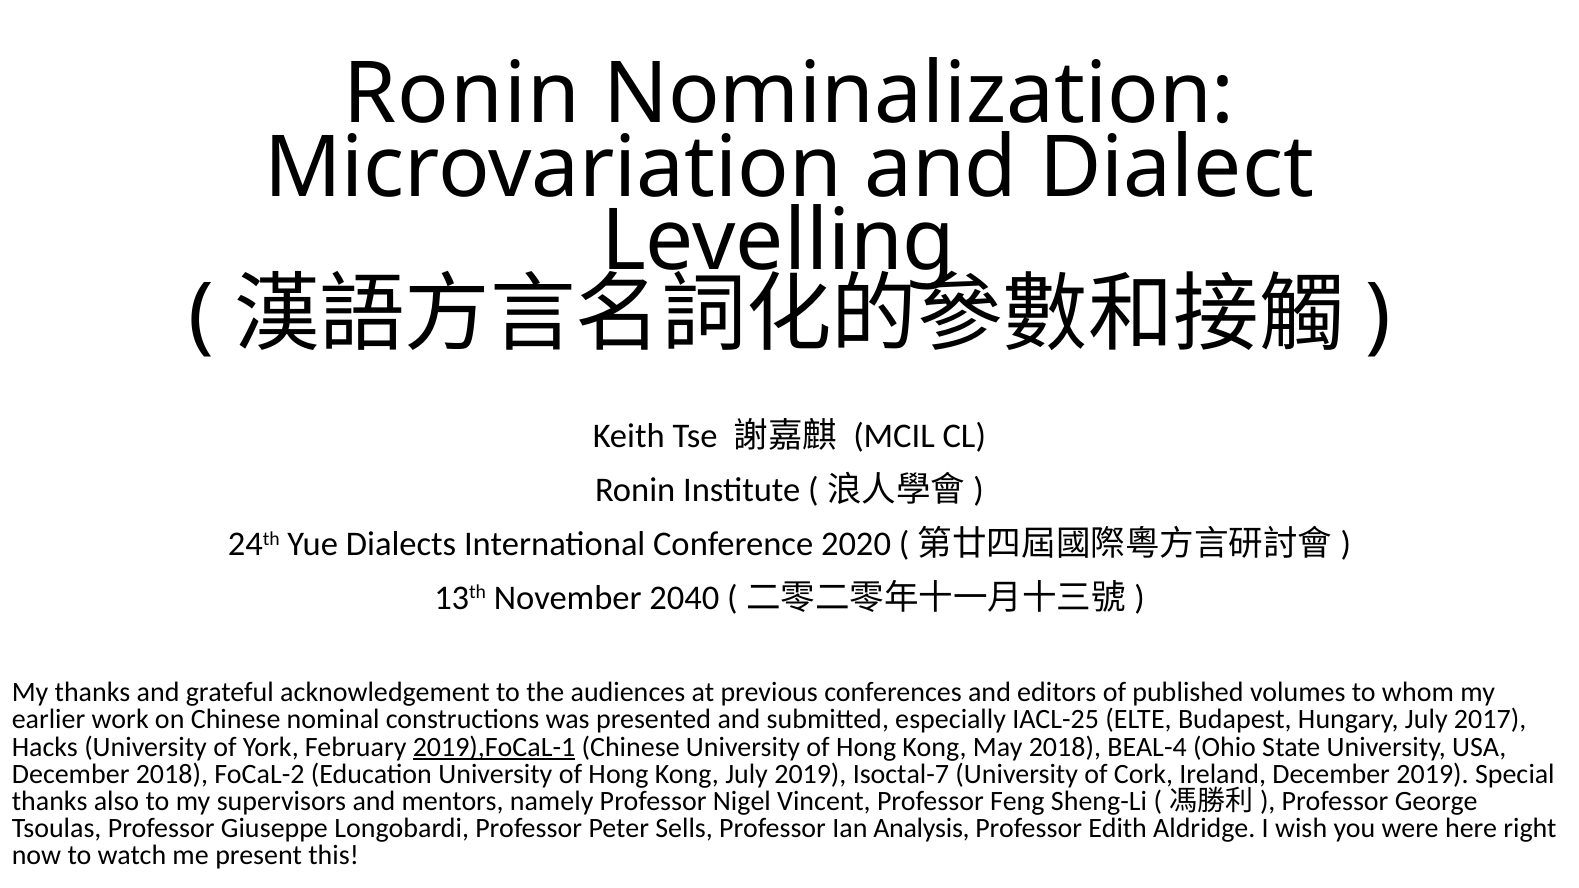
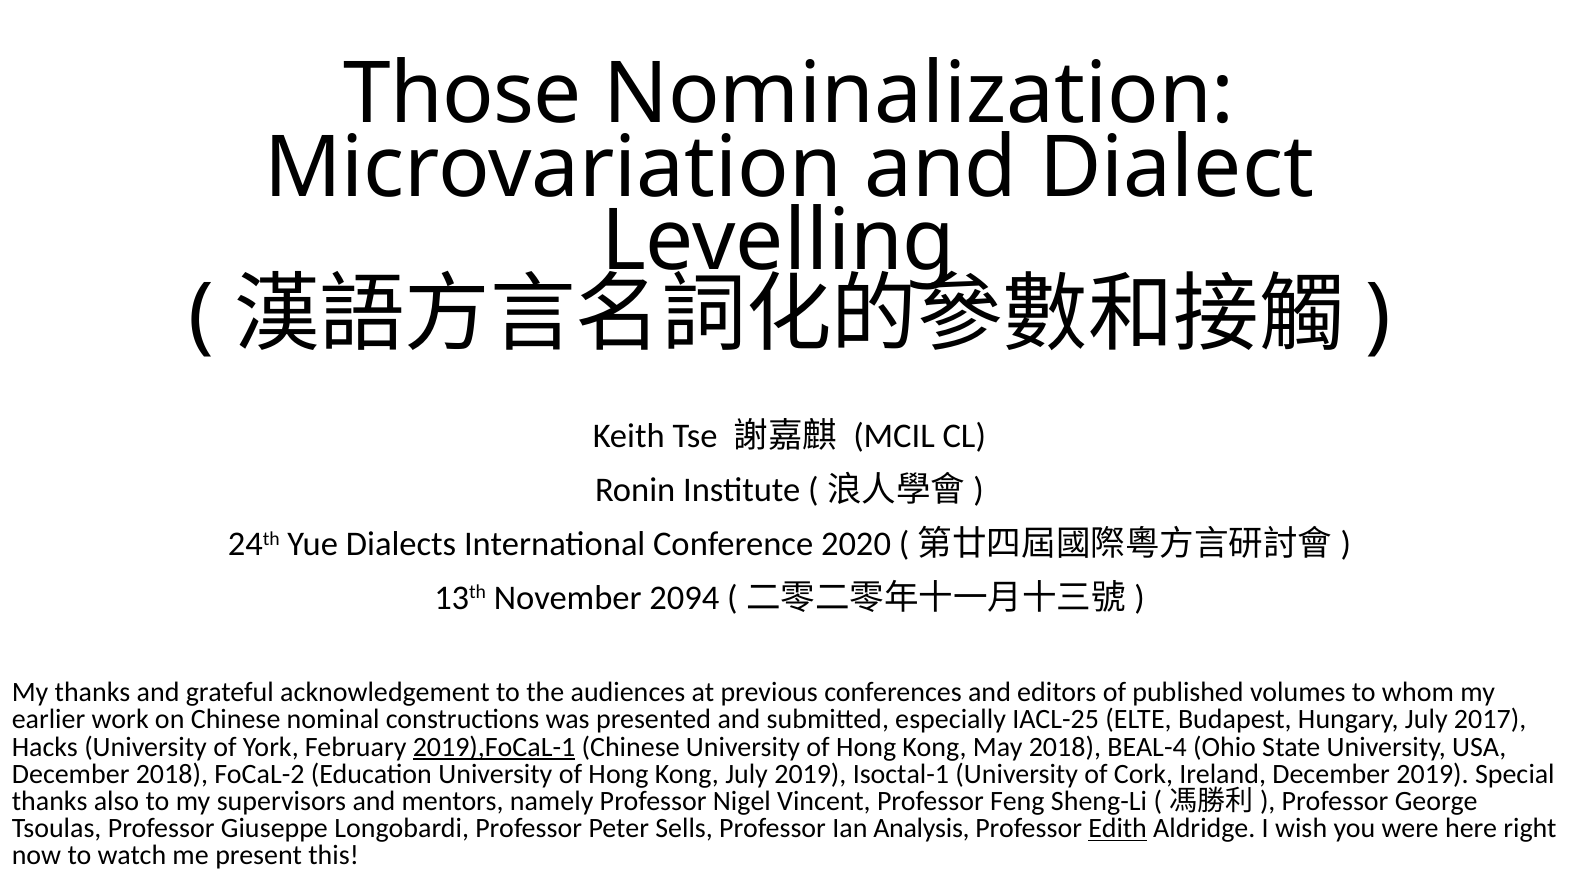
Ronin at (462, 94): Ronin -> Those
2040: 2040 -> 2094
Isoctal-7: Isoctal-7 -> Isoctal-1
Edith underline: none -> present
